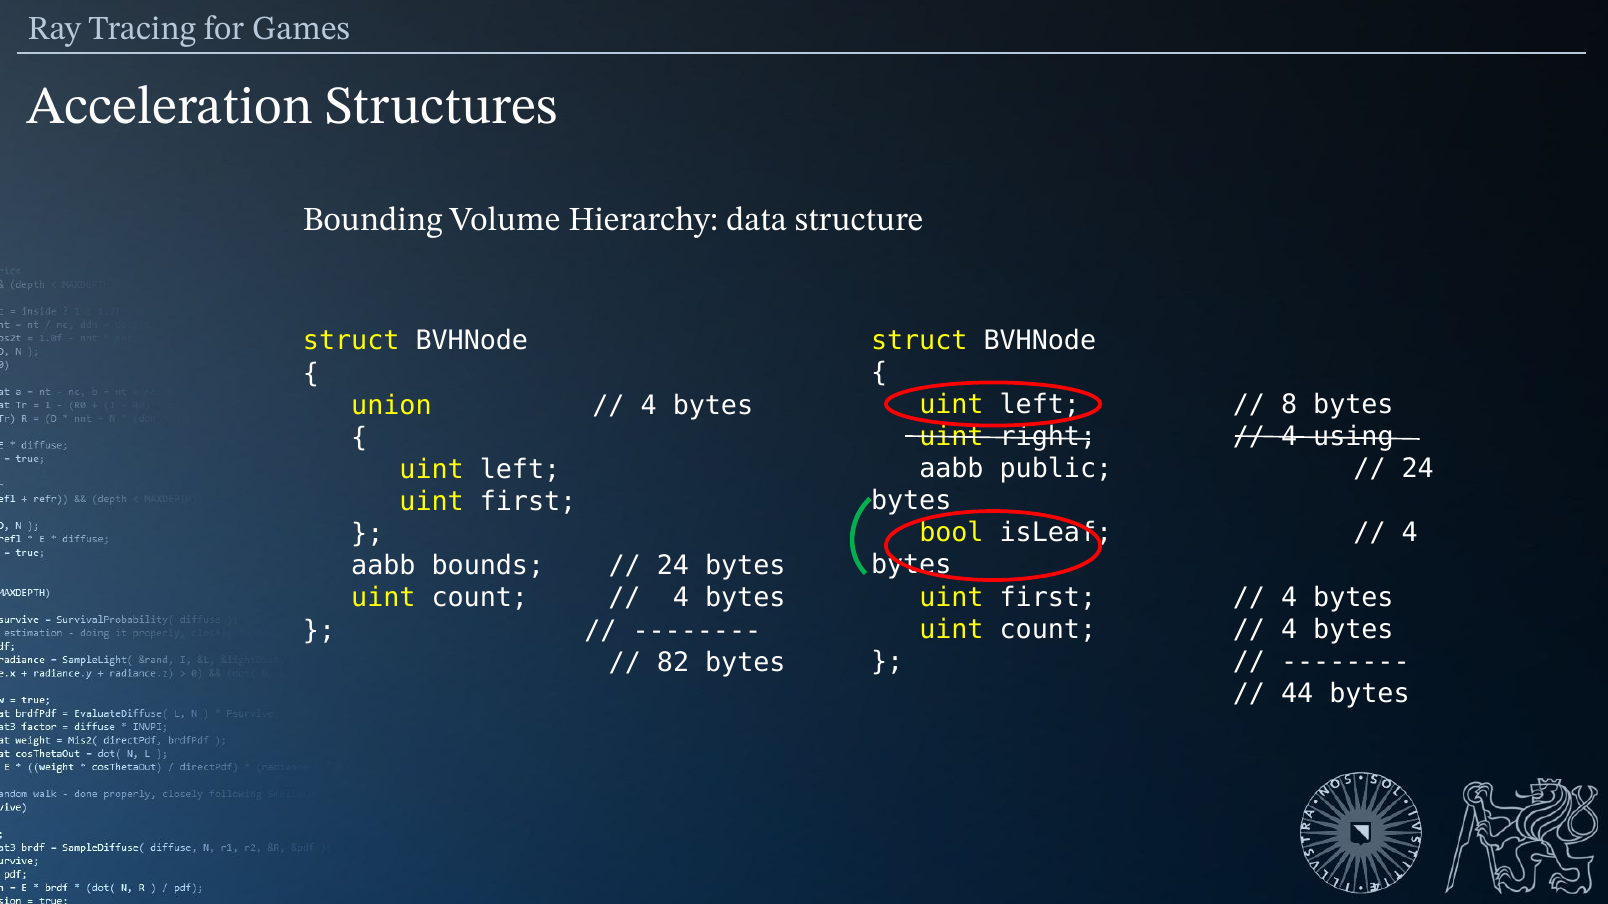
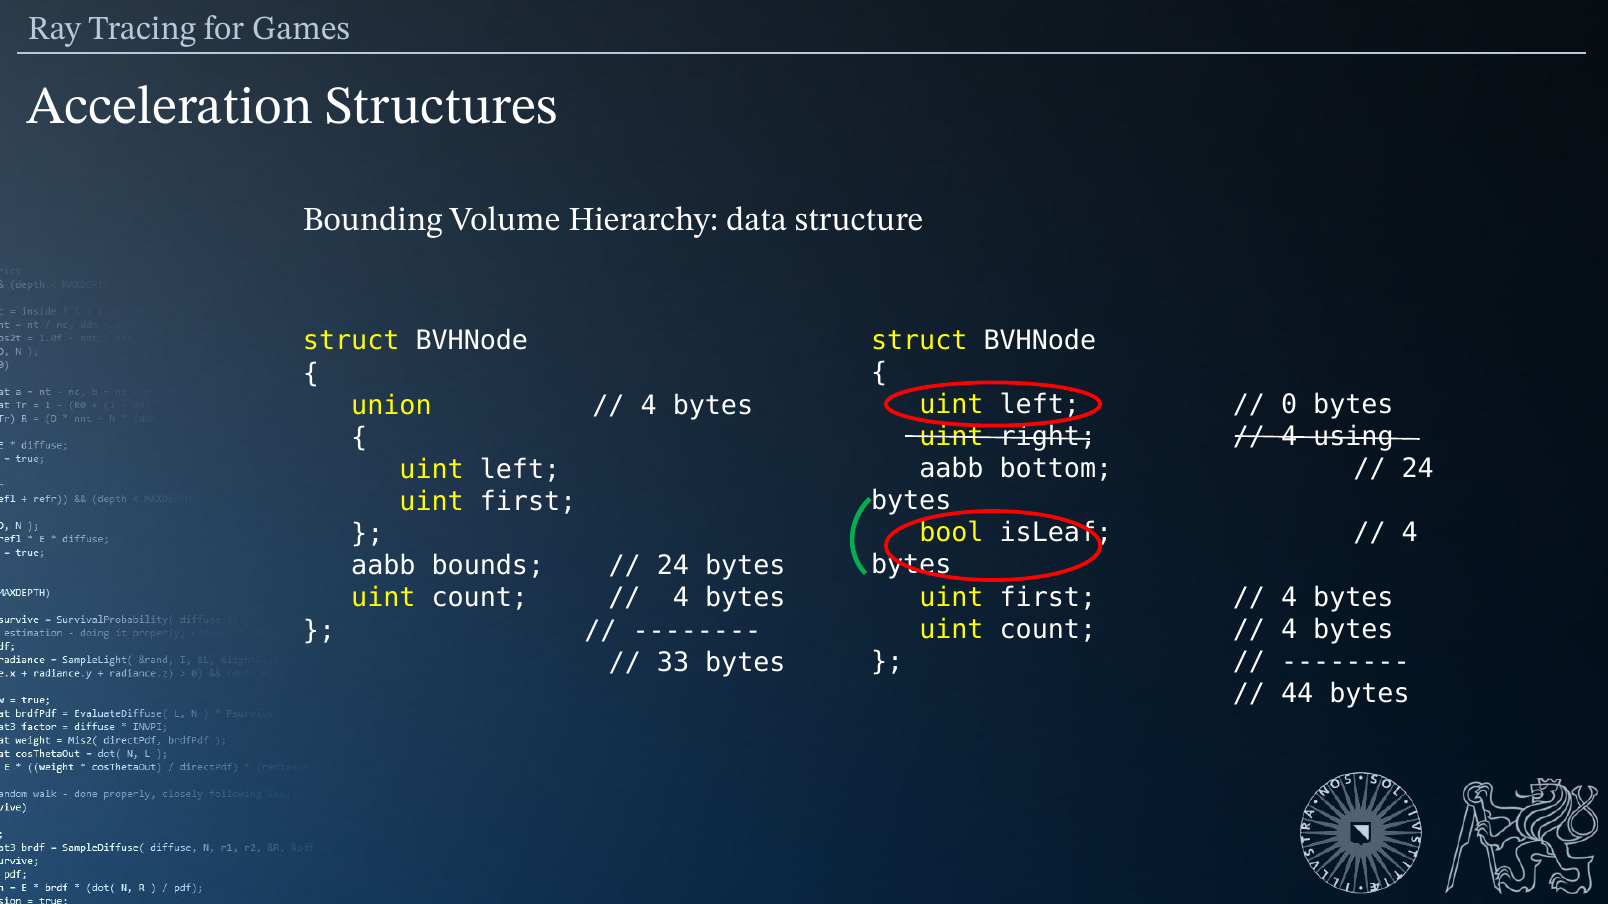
8: 8 -> 0
public: public -> bottom
82: 82 -> 33
